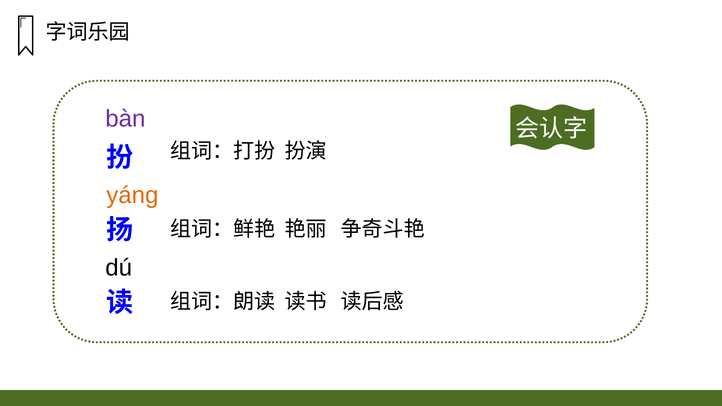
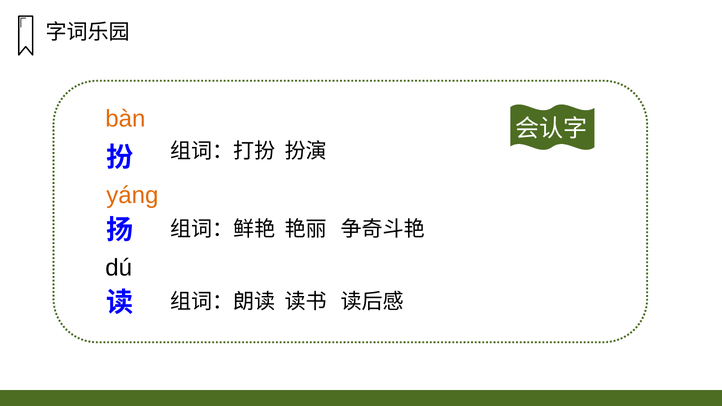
bàn colour: purple -> orange
